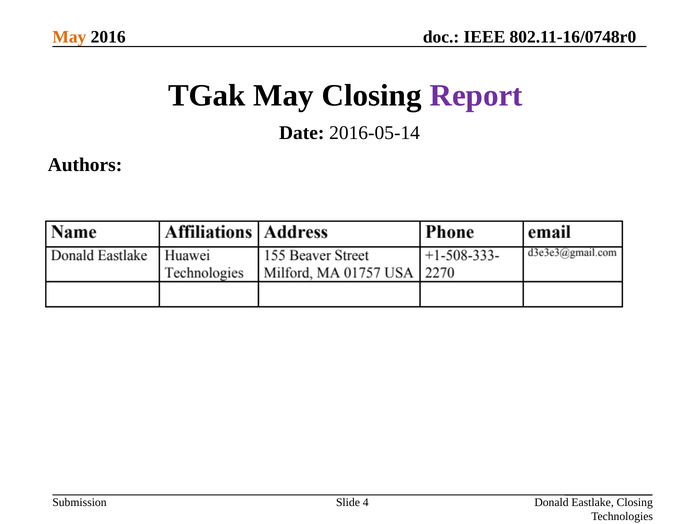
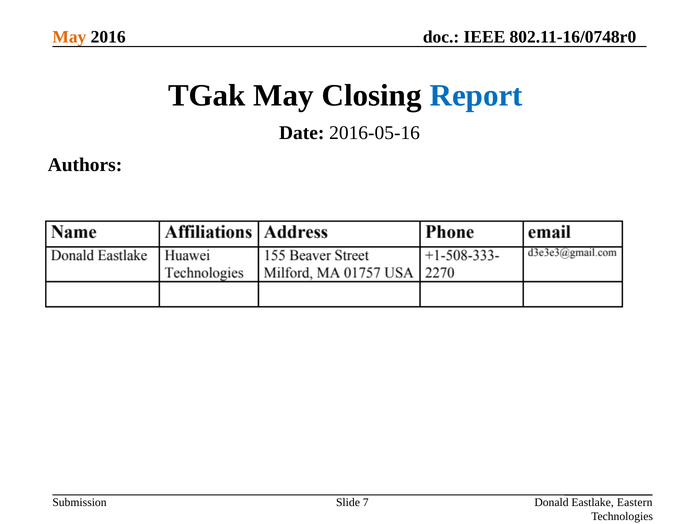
Report colour: purple -> blue
2016-05-14: 2016-05-14 -> 2016-05-16
Eastlake Closing: Closing -> Eastern
4: 4 -> 7
